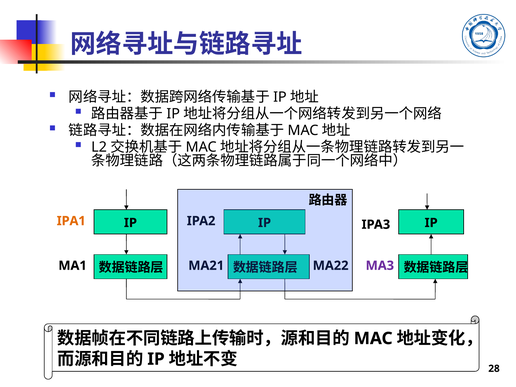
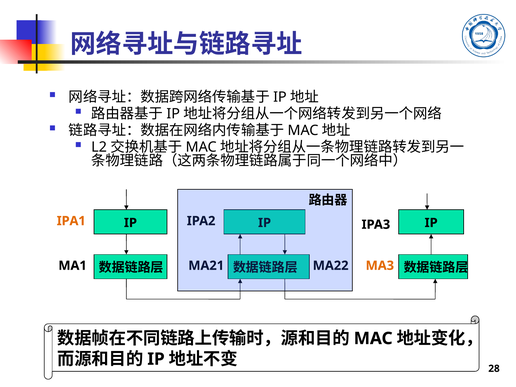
MA3 colour: purple -> orange
